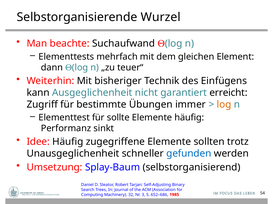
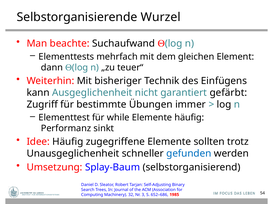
erreicht: erreicht -> gefärbt
log at (224, 105) colour: orange -> black
sollte: sollte -> while
